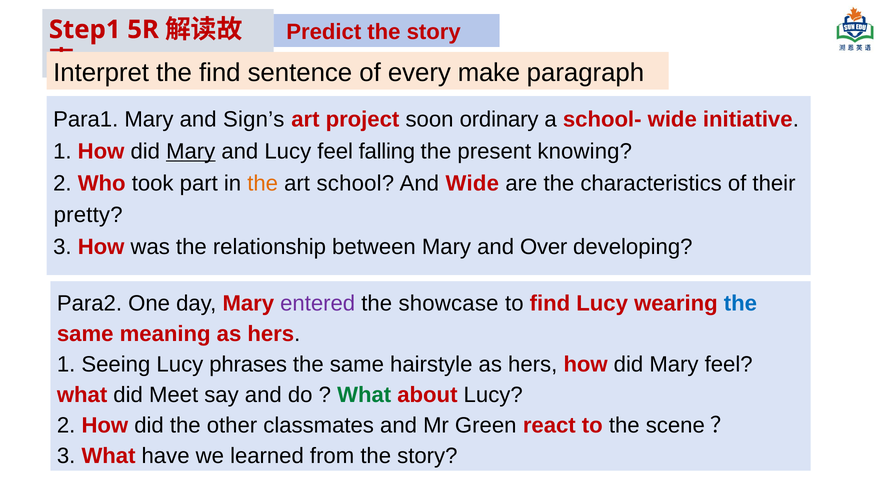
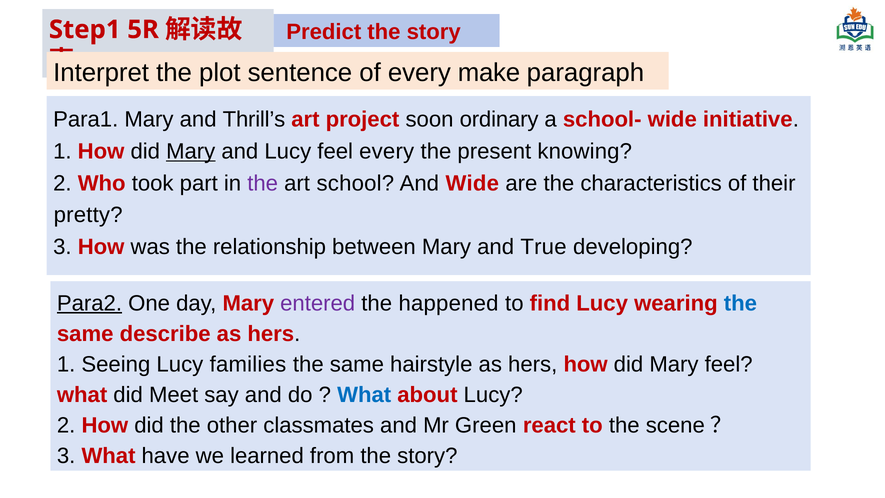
the find: find -> plot
Sign’s: Sign’s -> Thrill’s
feel falling: falling -> every
the at (263, 183) colour: orange -> purple
Over: Over -> True
Para2 underline: none -> present
showcase: showcase -> happened
meaning: meaning -> describe
phrases: phrases -> families
What at (364, 395) colour: green -> blue
